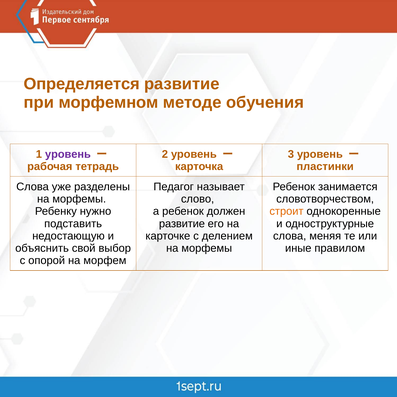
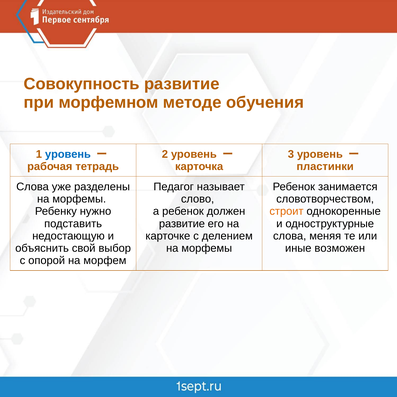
Определяется: Определяется -> Совокупность
уровень at (68, 154) colour: purple -> blue
правилом: правилом -> возможен
